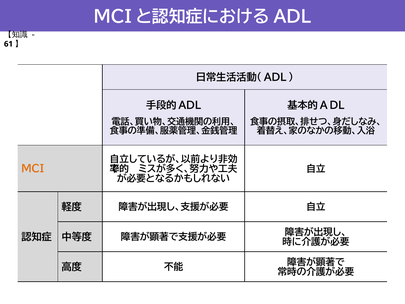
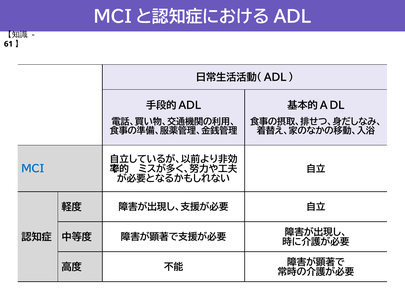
MCI colour: orange -> blue
